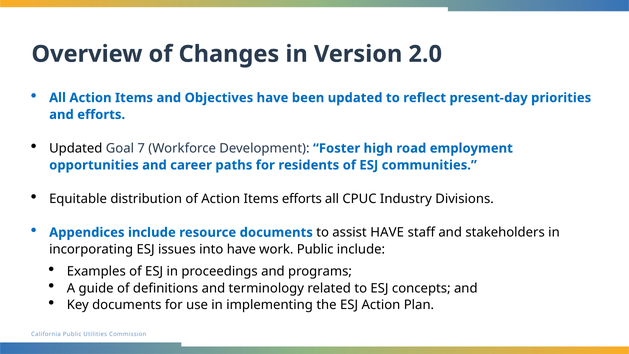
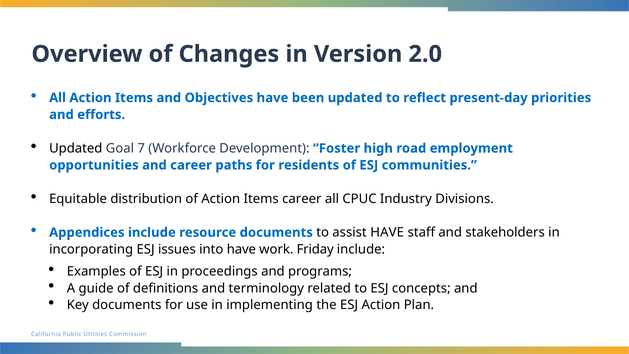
Items efforts: efforts -> career
work Public: Public -> Friday
